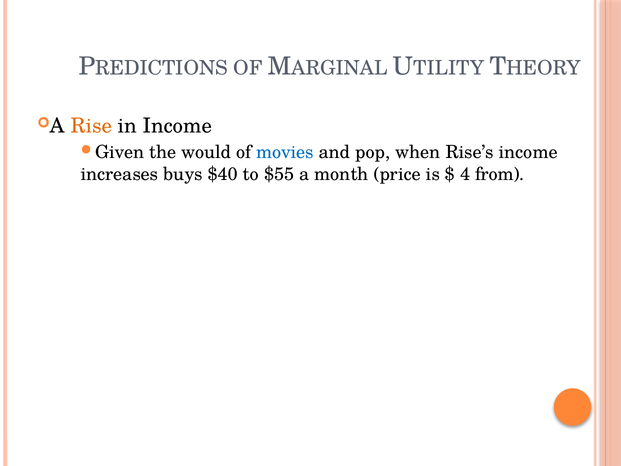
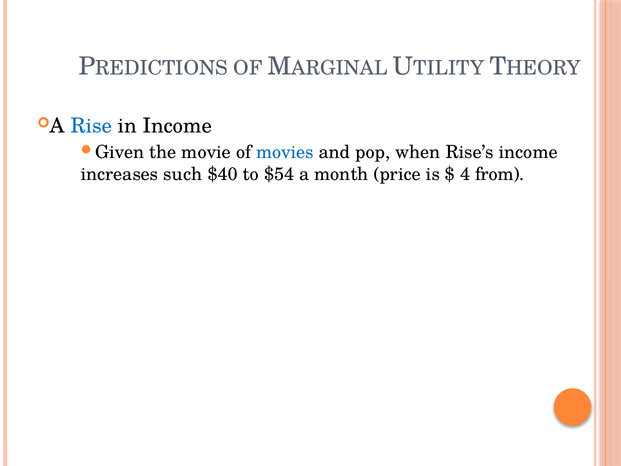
Rise colour: orange -> blue
would: would -> movie
buys: buys -> such
$55: $55 -> $54
